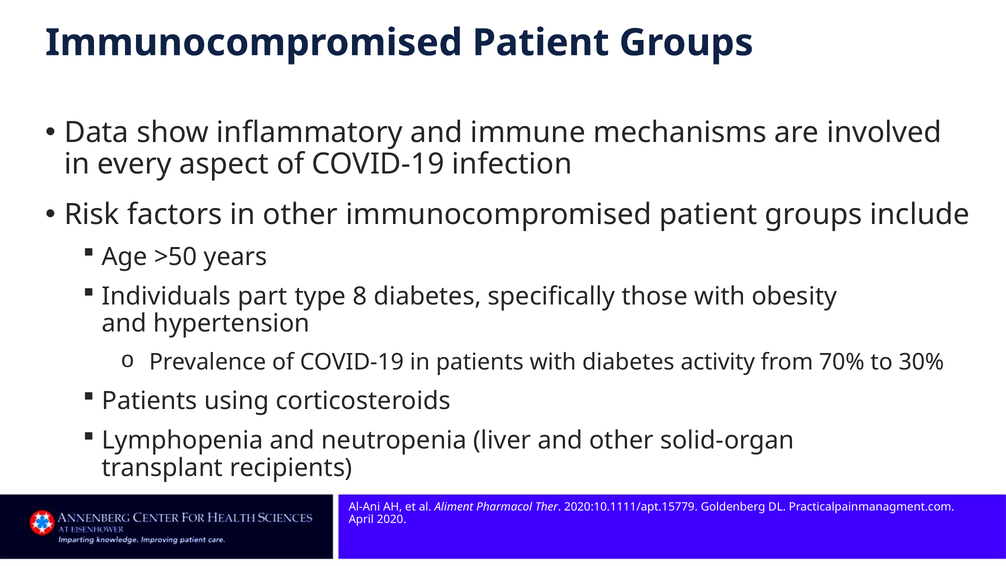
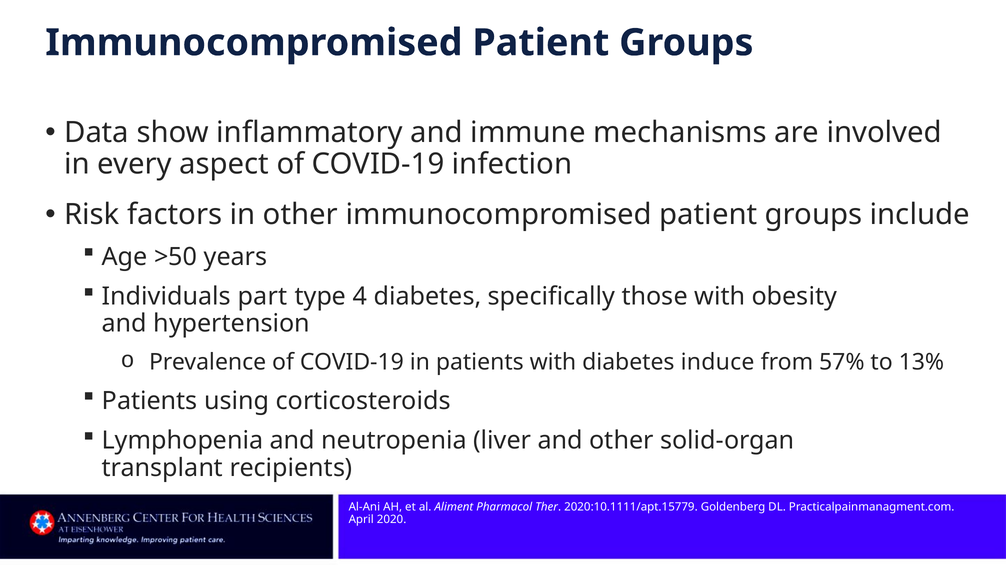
8: 8 -> 4
activity: activity -> induce
70%: 70% -> 57%
30%: 30% -> 13%
